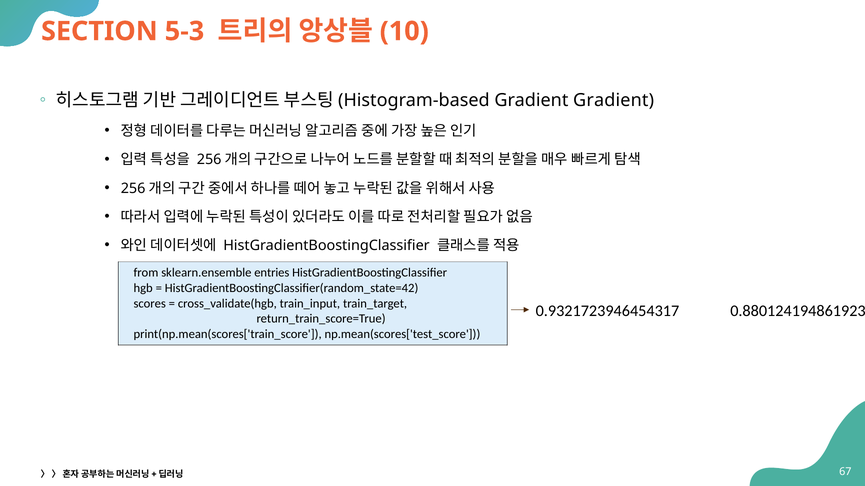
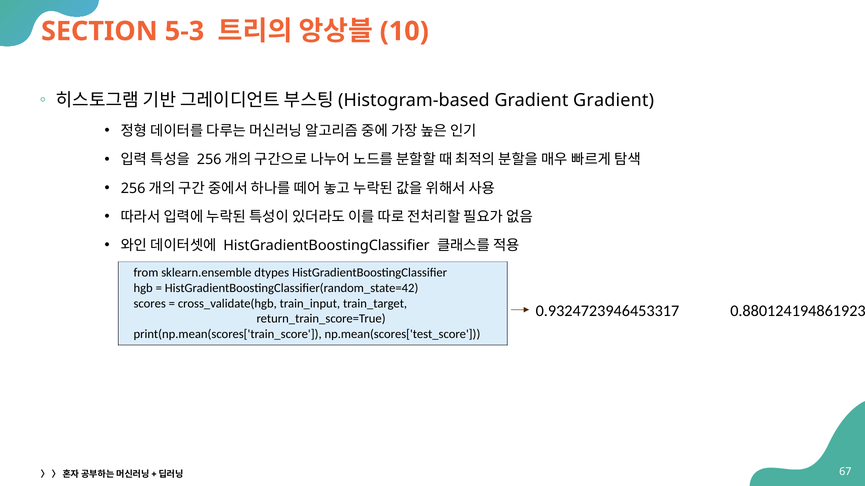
entries: entries -> dtypes
0.9321723946454317: 0.9321723946454317 -> 0.9324723946453317
